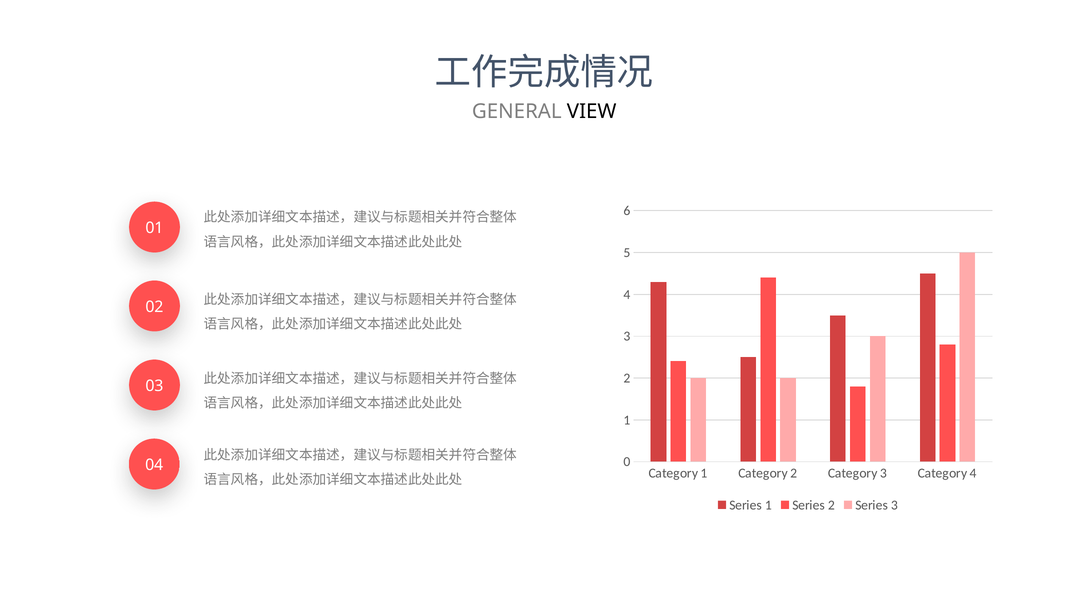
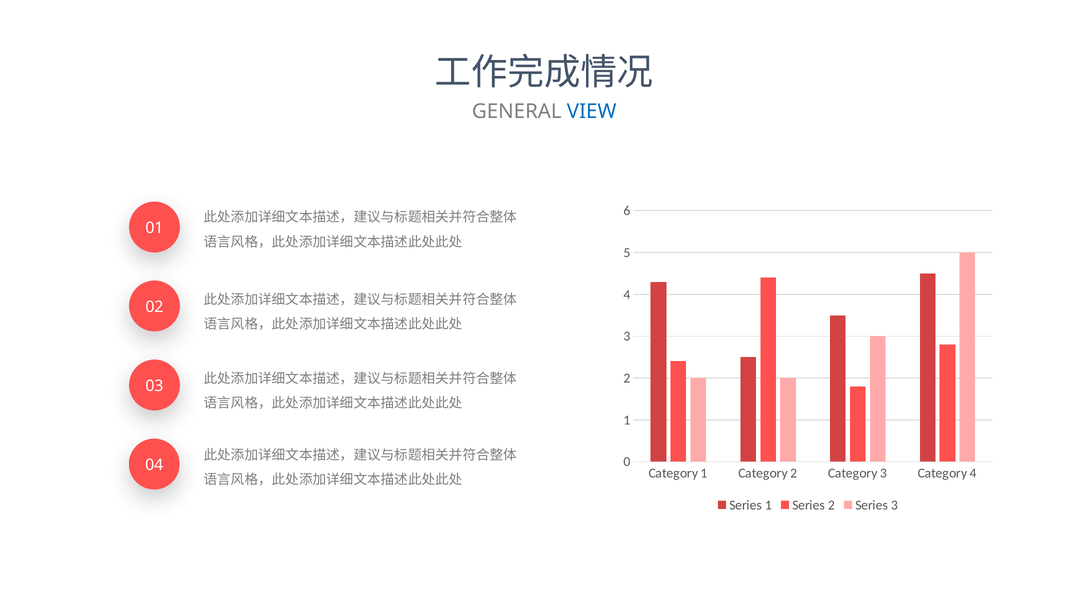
VIEW colour: black -> blue
